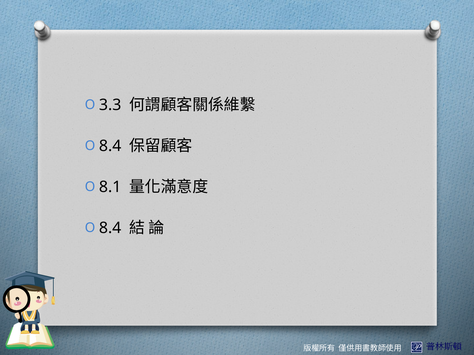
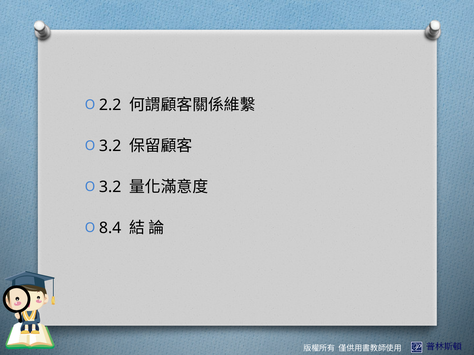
3.3: 3.3 -> 2.2
8.4 at (110, 146): 8.4 -> 3.2
8.1 at (110, 187): 8.1 -> 3.2
